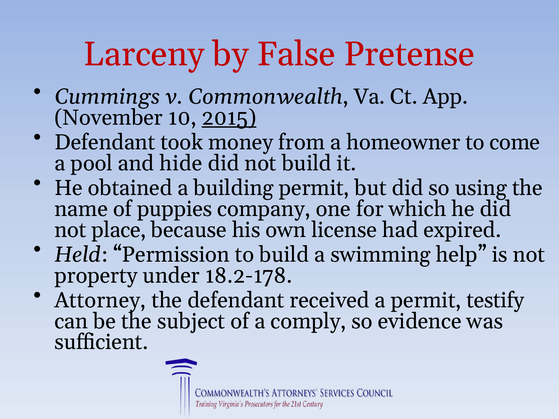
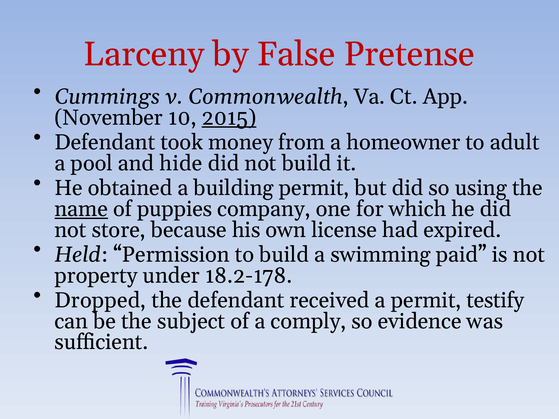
come: come -> adult
name underline: none -> present
place: place -> store
help: help -> paid
Attorney: Attorney -> Dropped
